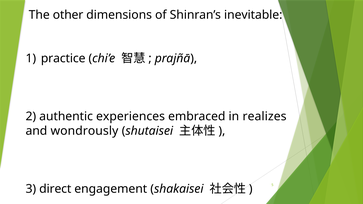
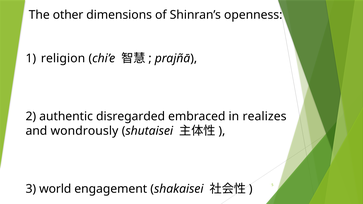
inevitable: inevitable -> openness
practice: practice -> religion
experiences: experiences -> disregarded
direct: direct -> world
